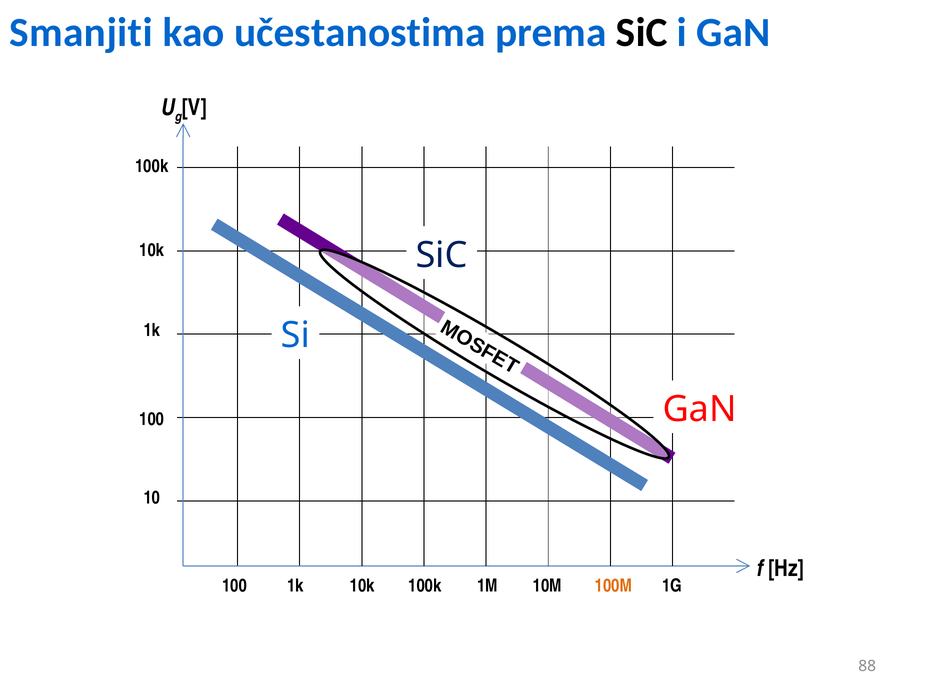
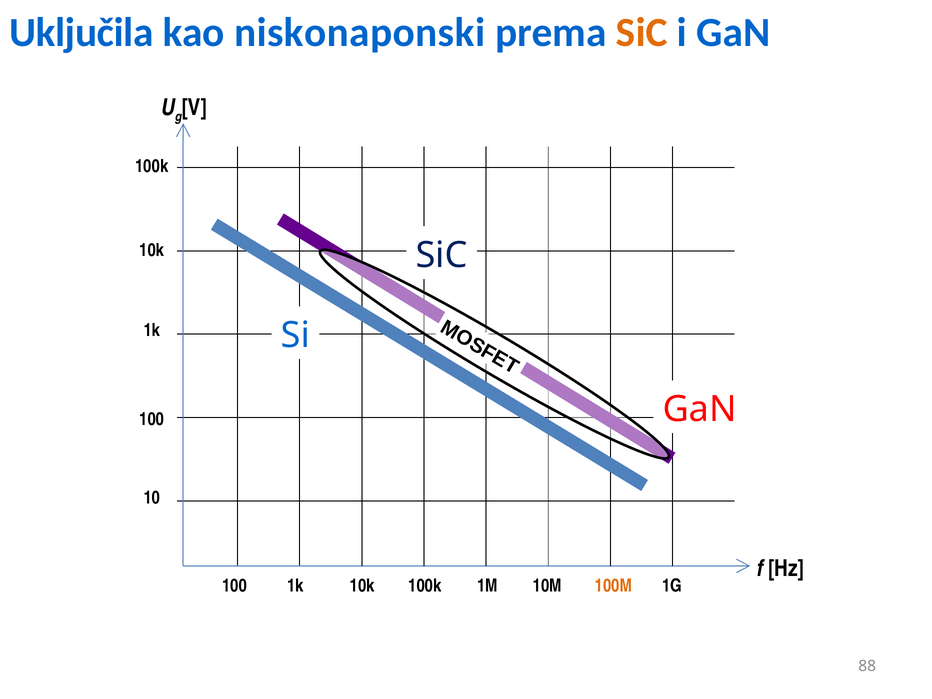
Smanjiti: Smanjiti -> Uključila
učestanostima: učestanostima -> niskonaponski
SiC at (642, 32) colour: black -> orange
